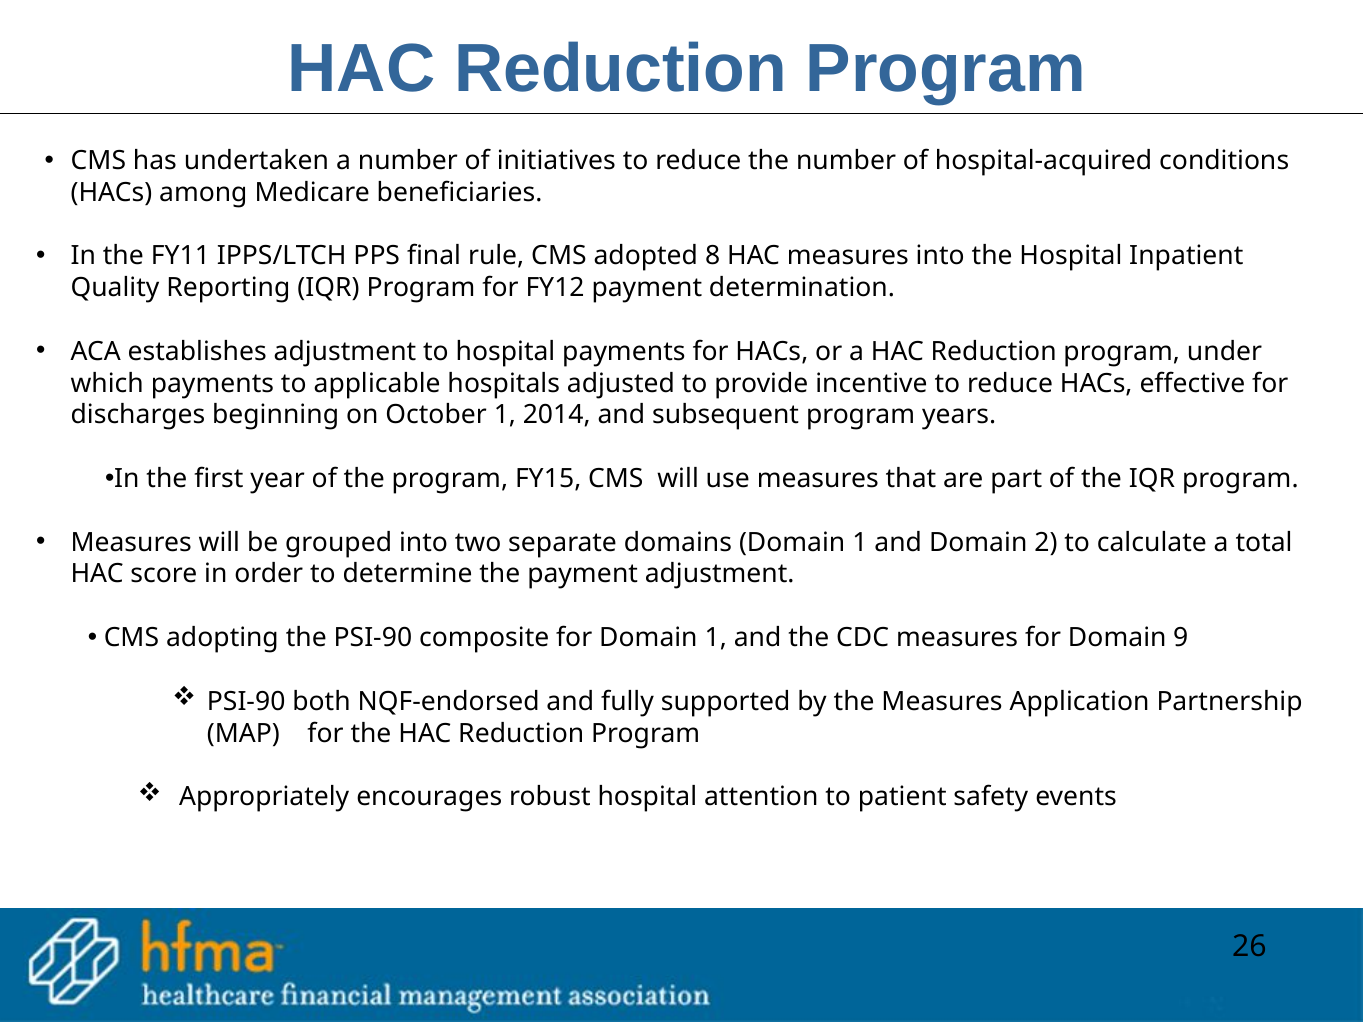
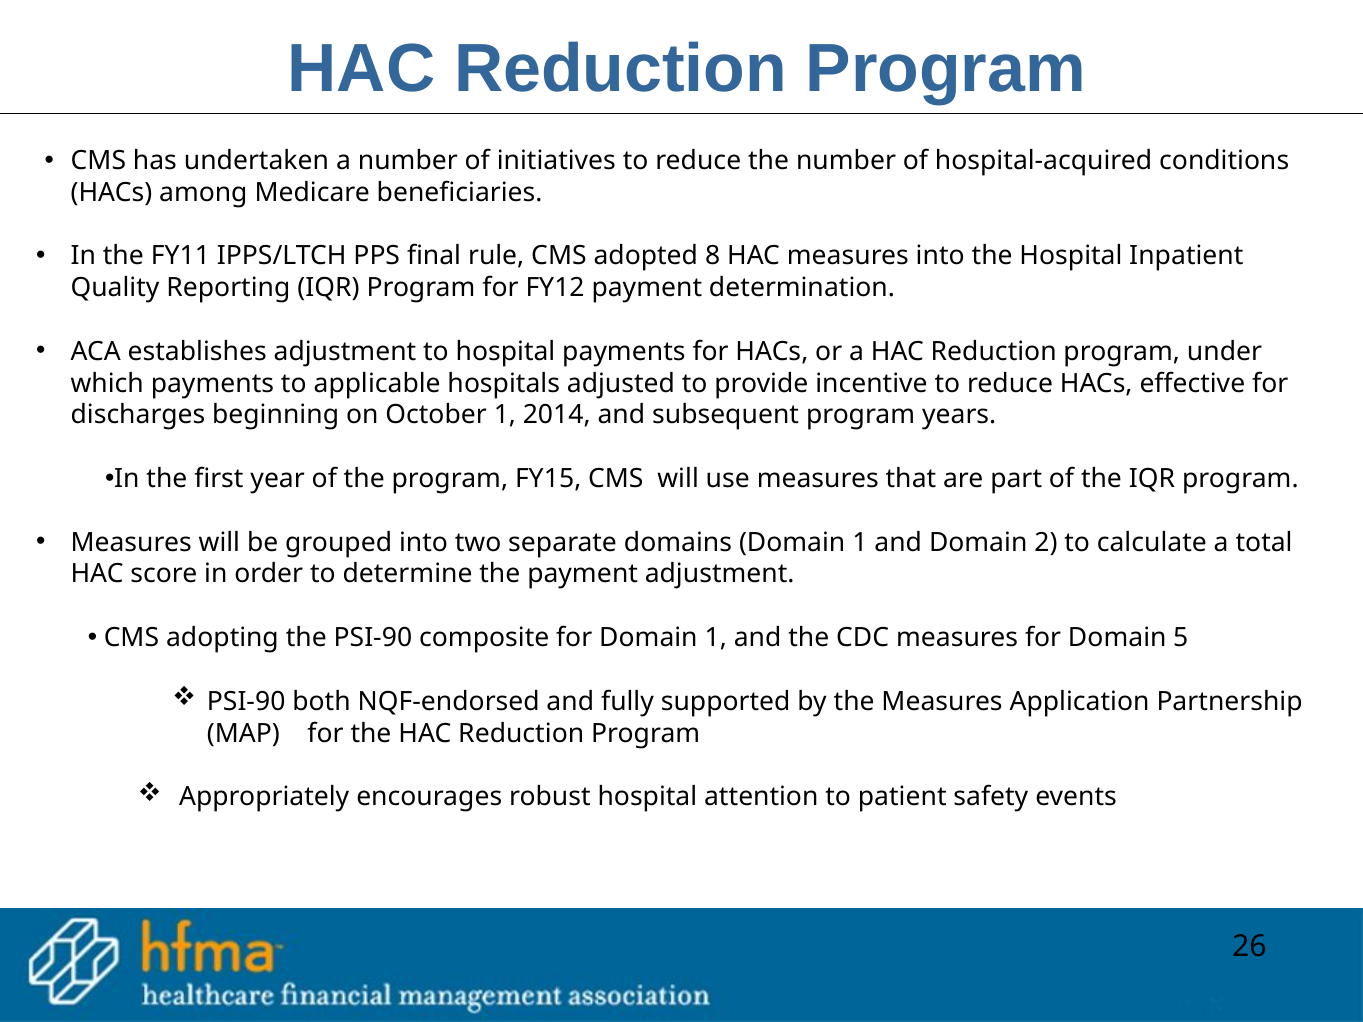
9: 9 -> 5
